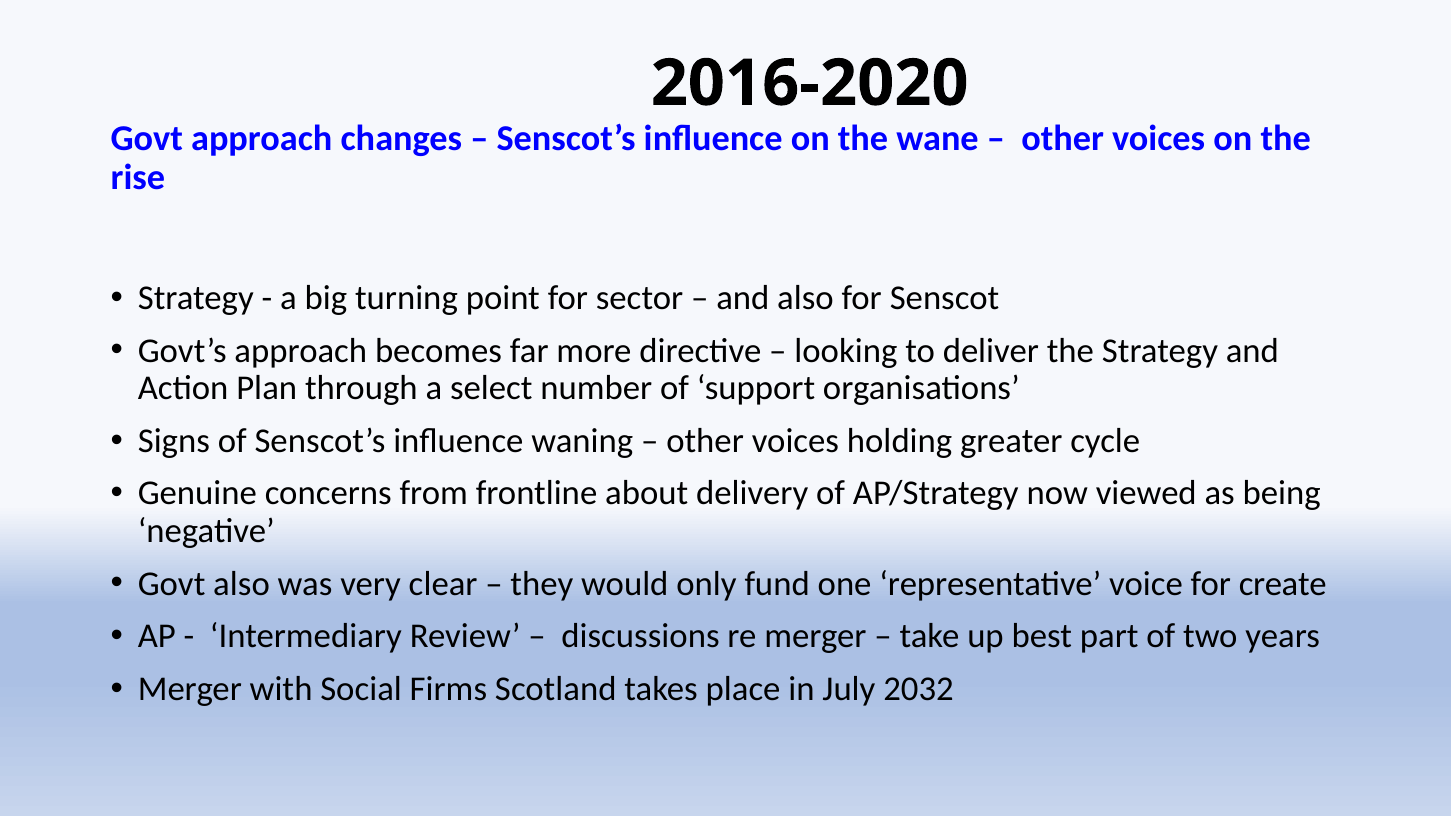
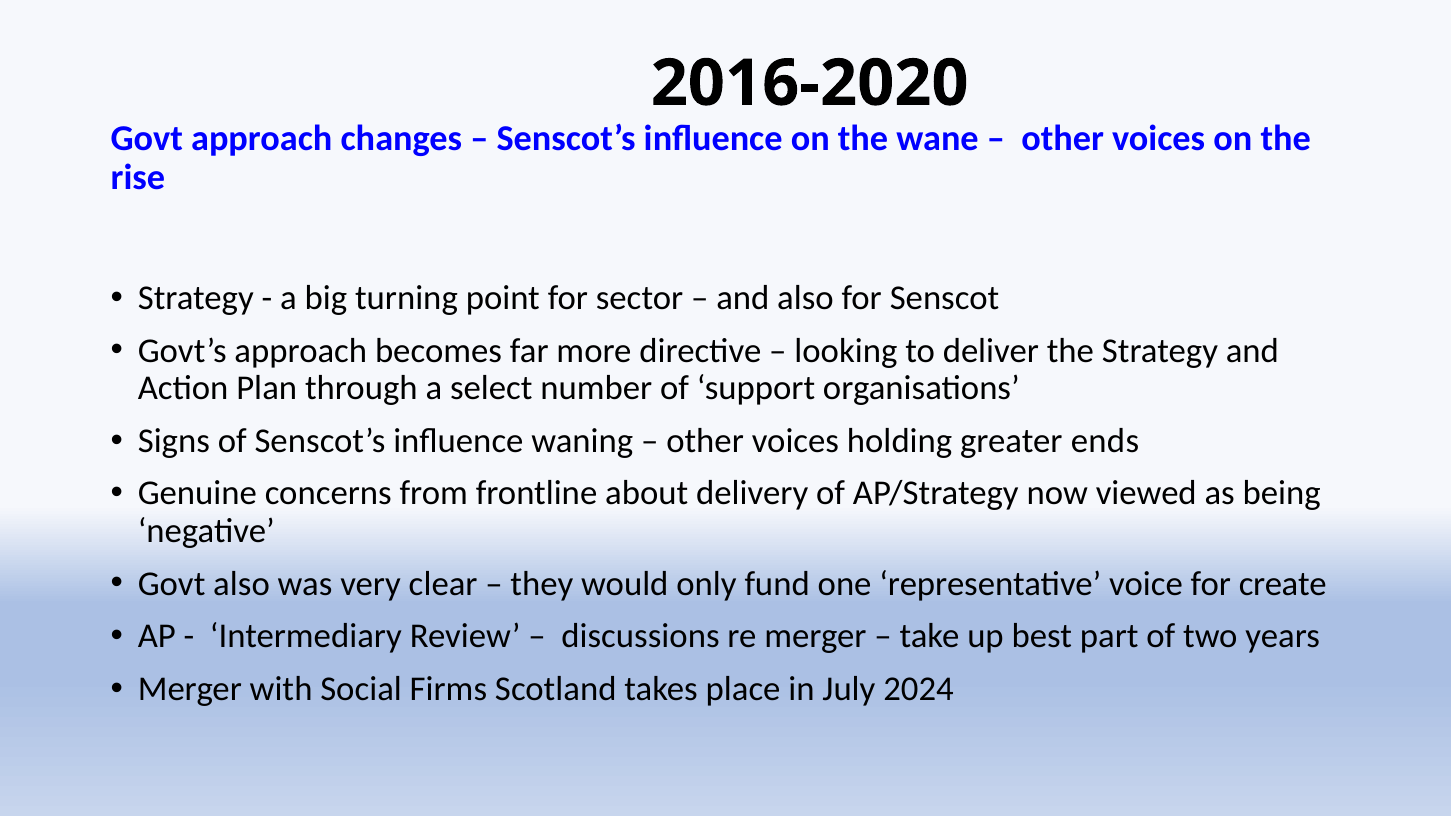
cycle: cycle -> ends
2032: 2032 -> 2024
